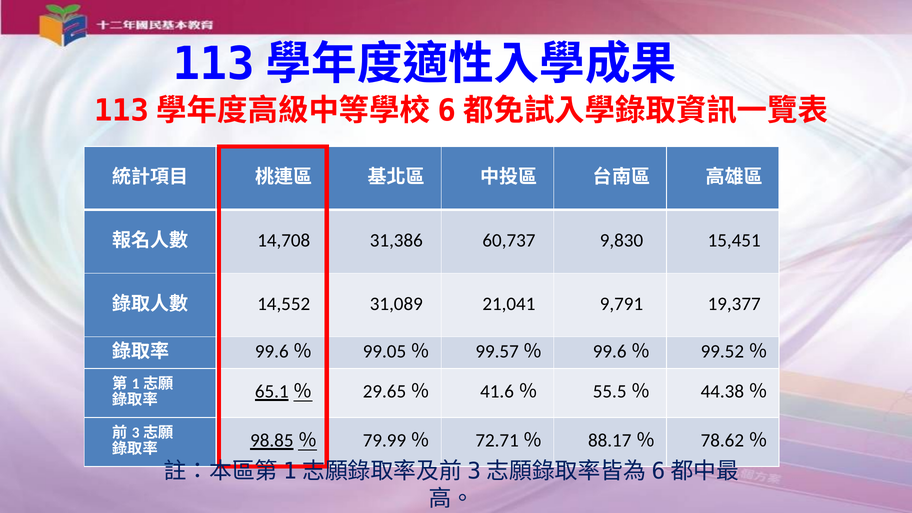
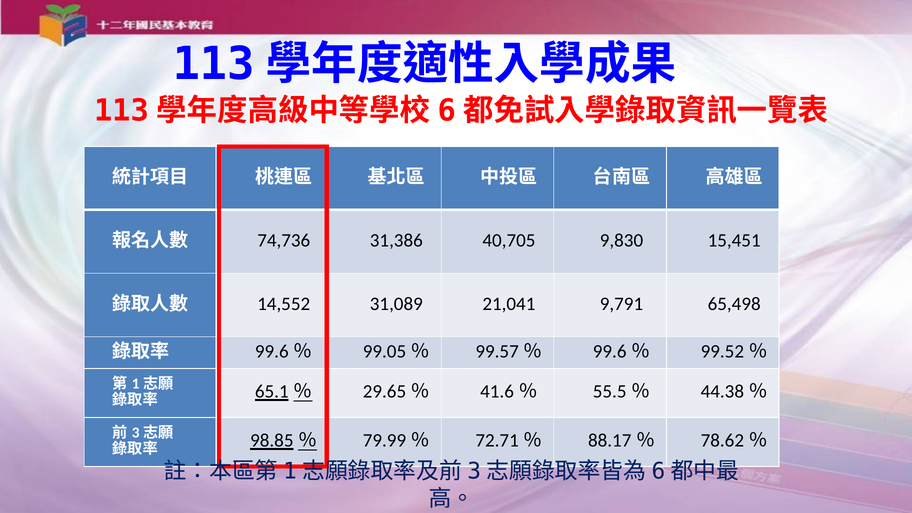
14,708: 14,708 -> 74,736
60,737: 60,737 -> 40,705
19,377: 19,377 -> 65,498
